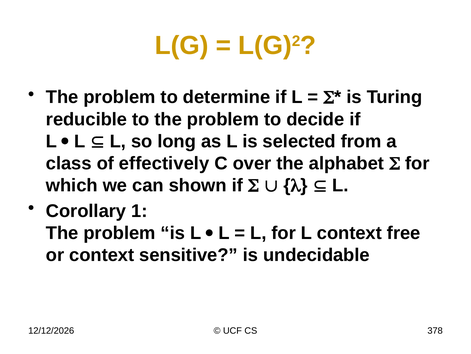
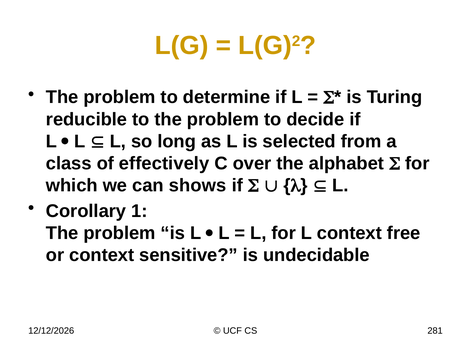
shown: shown -> shows
378: 378 -> 281
